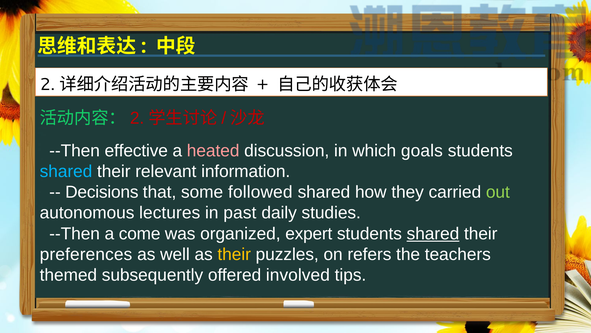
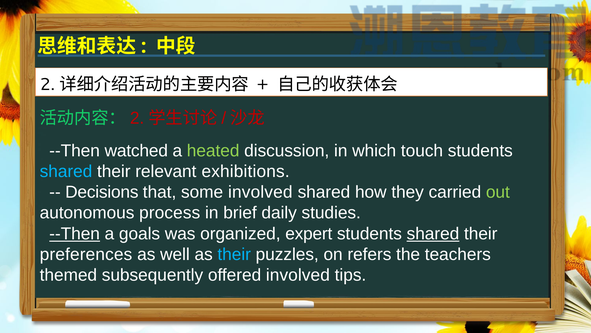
effective: effective -> watched
heated colour: pink -> light green
goals: goals -> touch
information: information -> exhibitions
some followed: followed -> involved
lectures: lectures -> process
past: past -> brief
--Then at (75, 233) underline: none -> present
come: come -> goals
their at (234, 254) colour: yellow -> light blue
